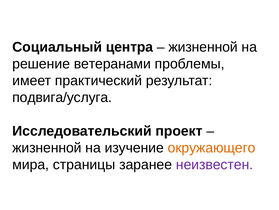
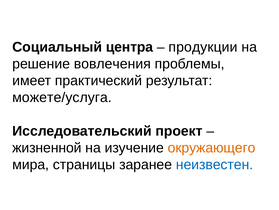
жизненной at (203, 47): жизненной -> продукции
ветеранами: ветеранами -> вовлечения
подвига/услуга: подвига/услуга -> можете/услуга
неизвестен colour: purple -> blue
